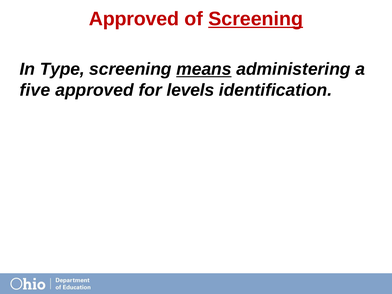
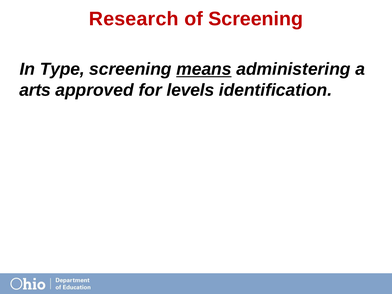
Approved at (134, 19): Approved -> Research
Screening at (256, 19) underline: present -> none
five: five -> arts
